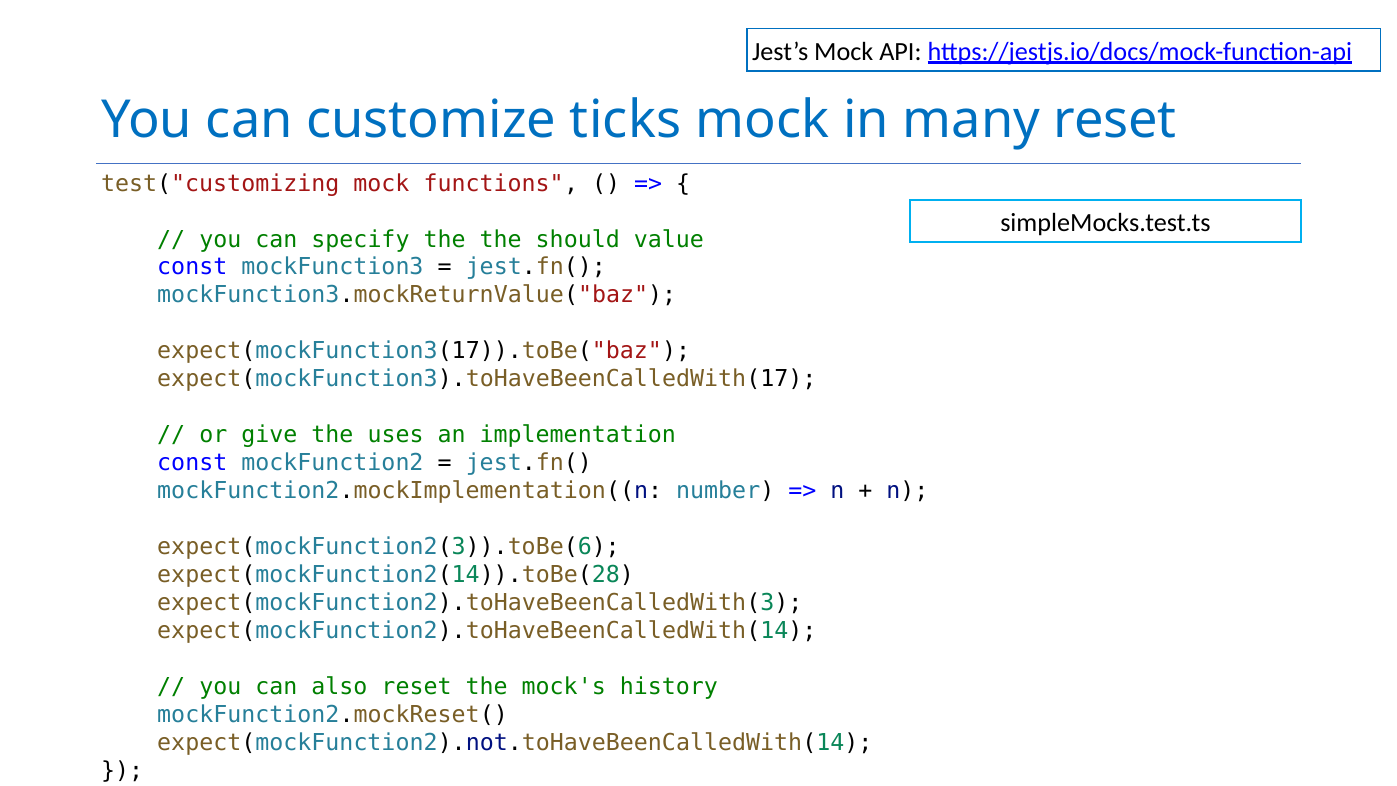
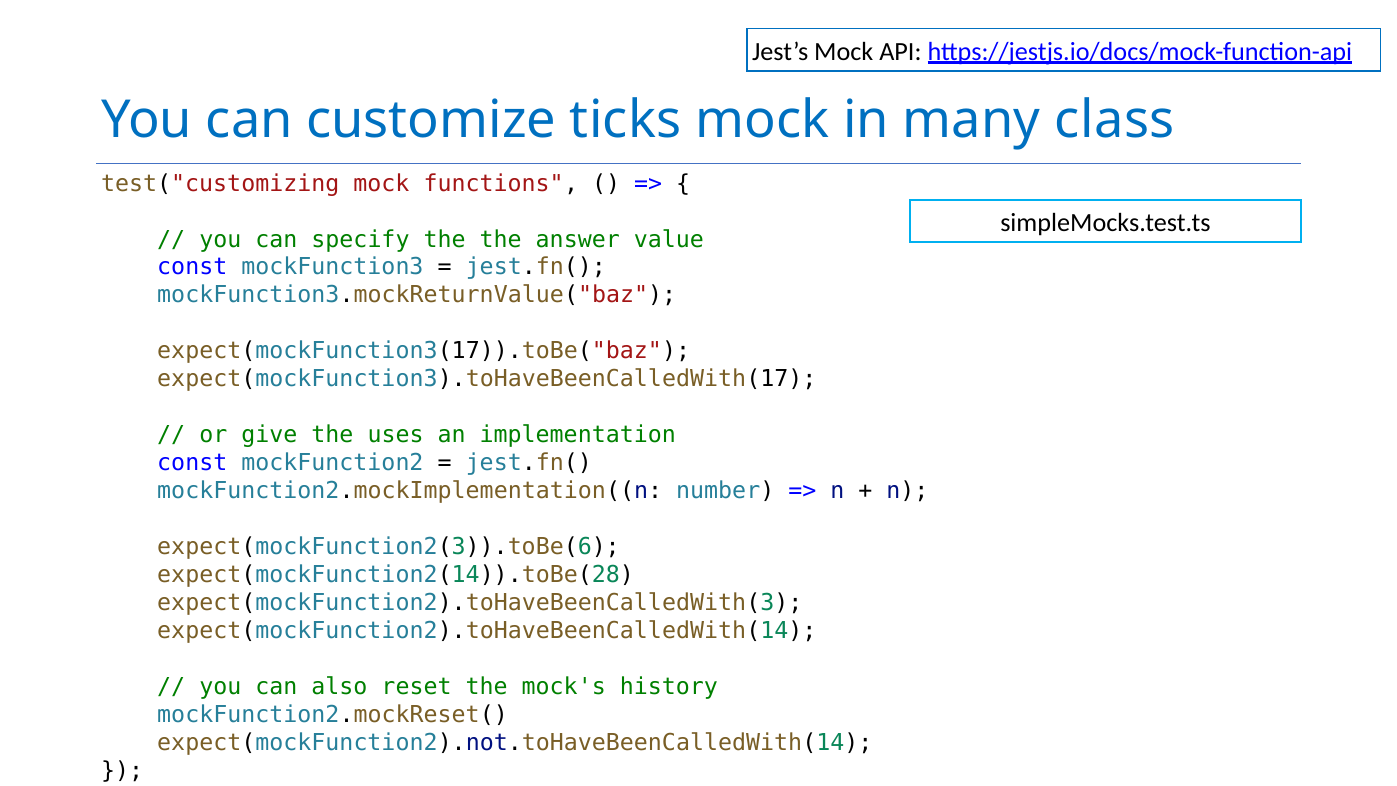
many reset: reset -> class
should: should -> answer
